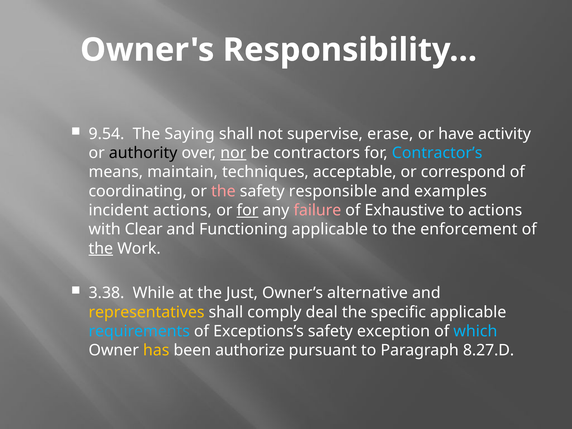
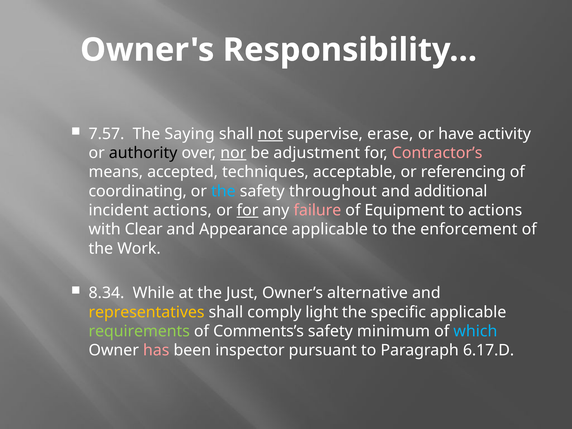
9.54: 9.54 -> 7.57
not underline: none -> present
contractors: contractors -> adjustment
Contractor’s colour: light blue -> pink
maintain: maintain -> accepted
correspond: correspond -> referencing
the at (223, 191) colour: pink -> light blue
responsible: responsible -> throughout
examples: examples -> additional
Exhaustive: Exhaustive -> Equipment
Functioning: Functioning -> Appearance
the at (101, 248) underline: present -> none
3.38: 3.38 -> 8.34
deal: deal -> light
requirements colour: light blue -> light green
Exceptions’s: Exceptions’s -> Comments’s
exception: exception -> minimum
has colour: yellow -> pink
authorize: authorize -> inspector
8.27.D: 8.27.D -> 6.17.D
